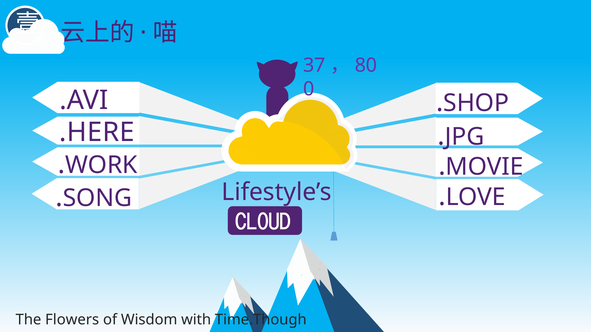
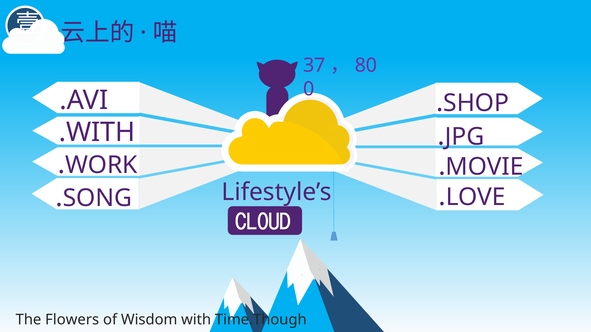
.HERE: .HERE -> .WITH
